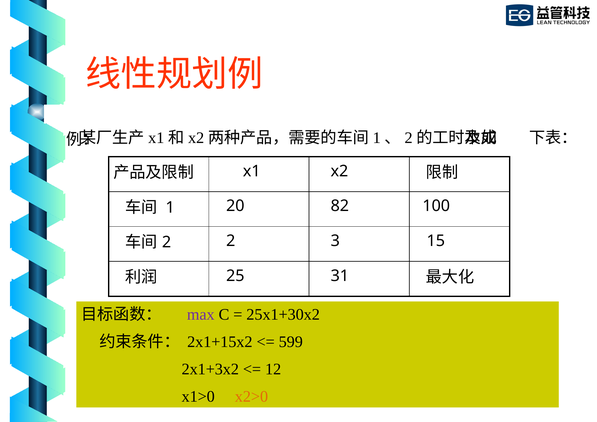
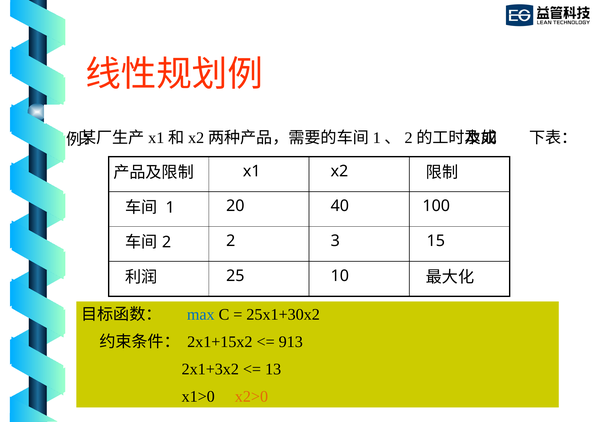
82: 82 -> 40
31: 31 -> 10
max colour: purple -> blue
599: 599 -> 913
12: 12 -> 13
